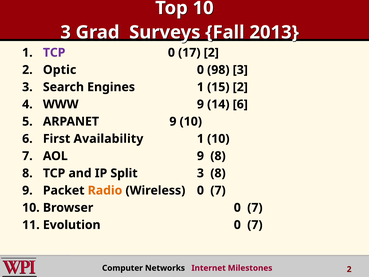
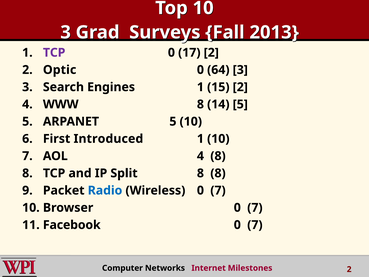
98: 98 -> 64
WWW 9: 9 -> 8
14 6: 6 -> 5
ARPANET 9: 9 -> 5
Availability: Availability -> Introduced
AOL 9: 9 -> 4
Split 3: 3 -> 8
Radio colour: orange -> blue
Evolution: Evolution -> Facebook
